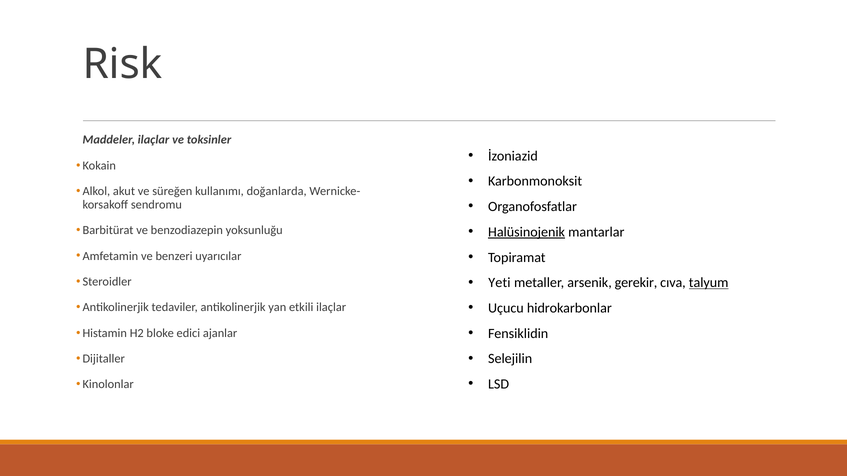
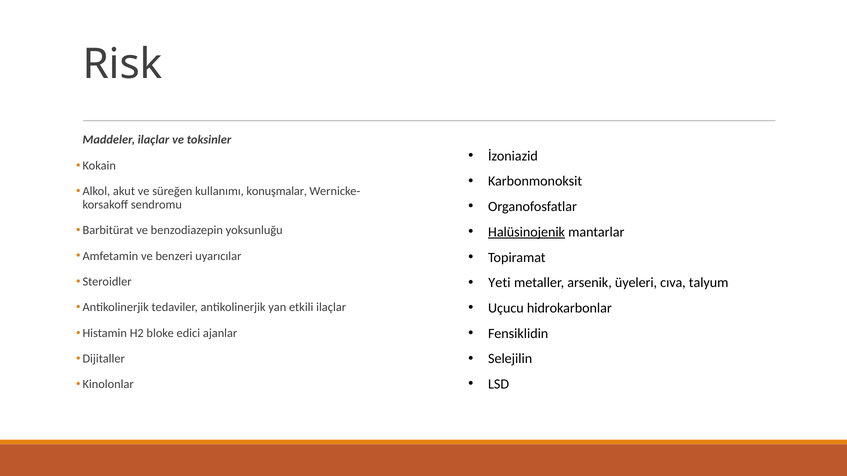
doğanlarda: doğanlarda -> konuşmalar
gerekir: gerekir -> üyeleri
talyum underline: present -> none
